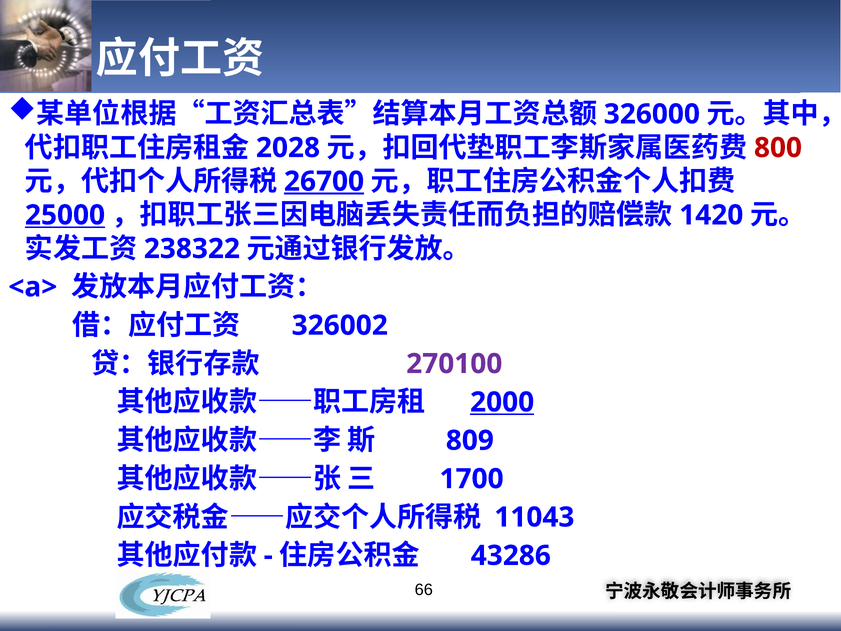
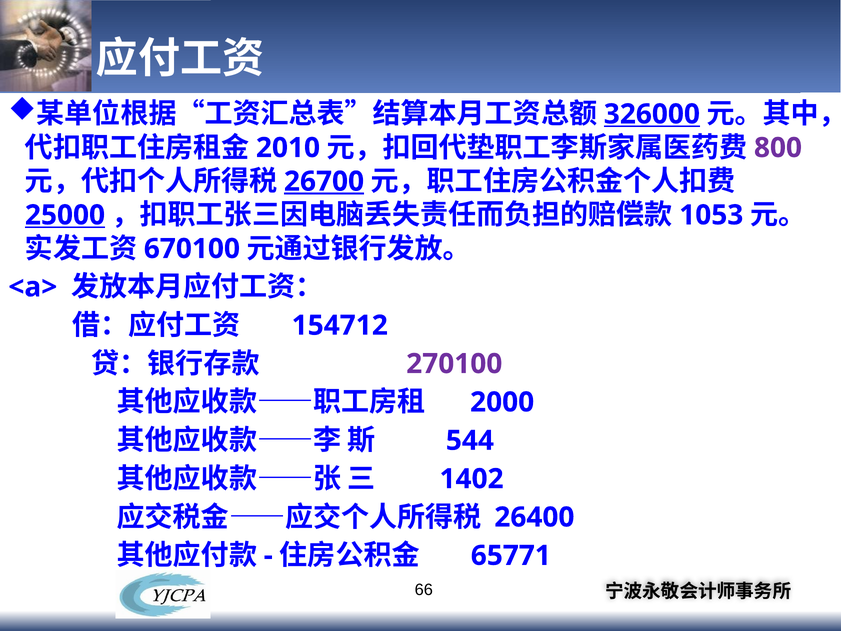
326000 underline: none -> present
2028: 2028 -> 2010
800 colour: red -> purple
1420: 1420 -> 1053
238322: 238322 -> 670100
326002: 326002 -> 154712
2000 underline: present -> none
809: 809 -> 544
1700: 1700 -> 1402
11043: 11043 -> 26400
43286: 43286 -> 65771
